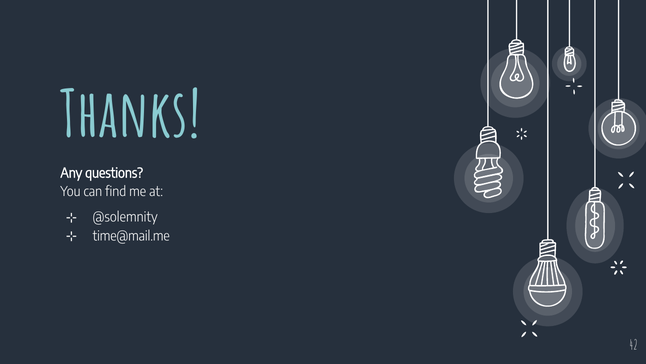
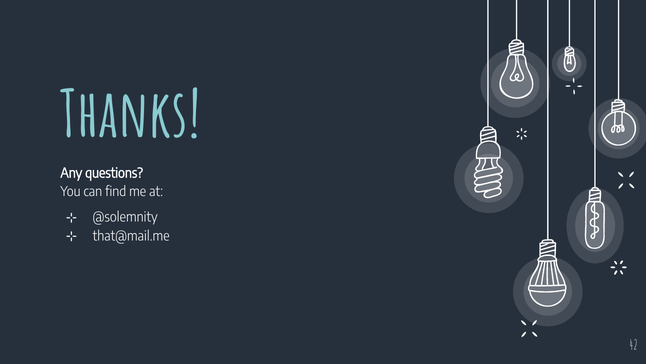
time@mail.me: time@mail.me -> that@mail.me
